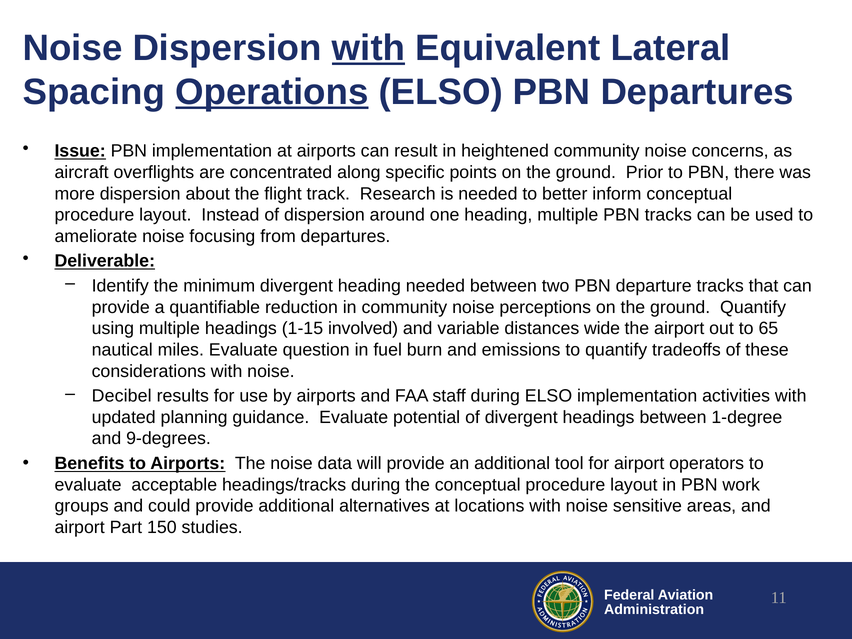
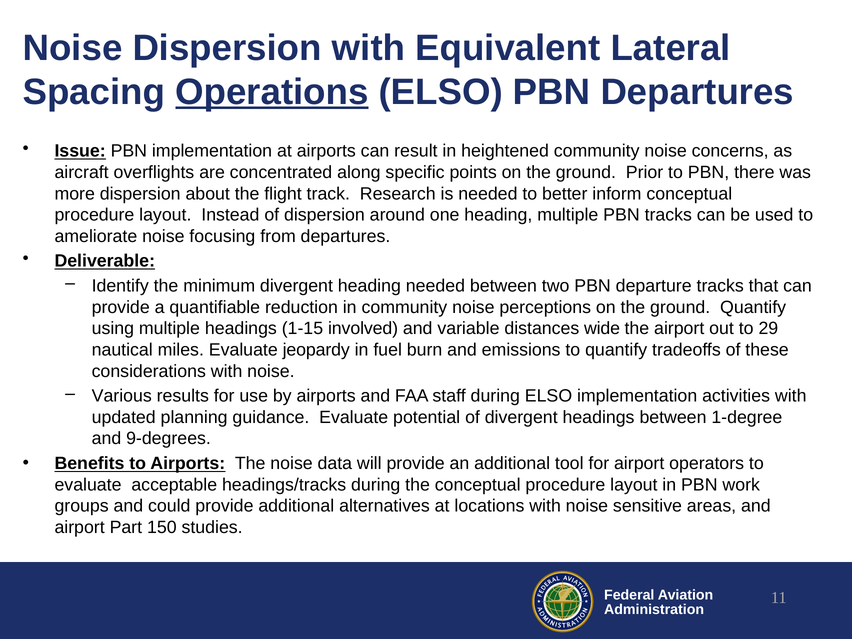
with at (368, 48) underline: present -> none
65: 65 -> 29
question: question -> jeopardy
Decibel: Decibel -> Various
